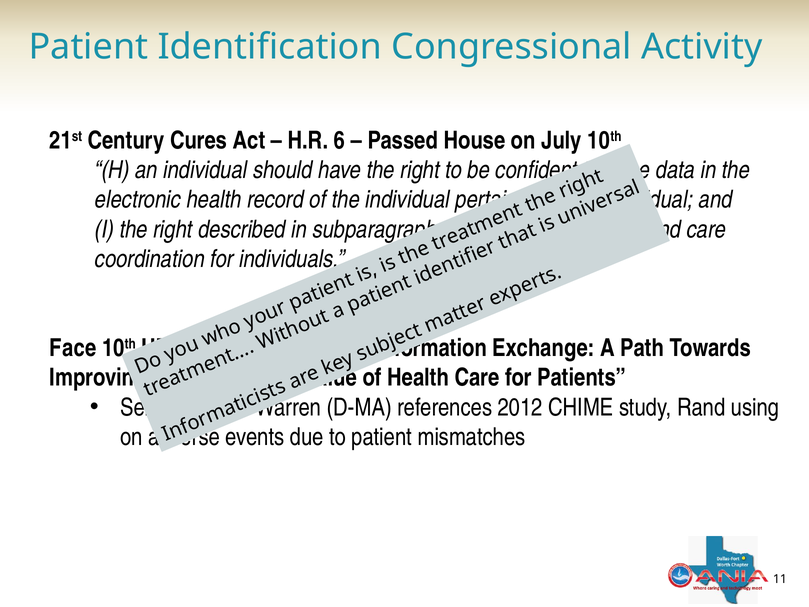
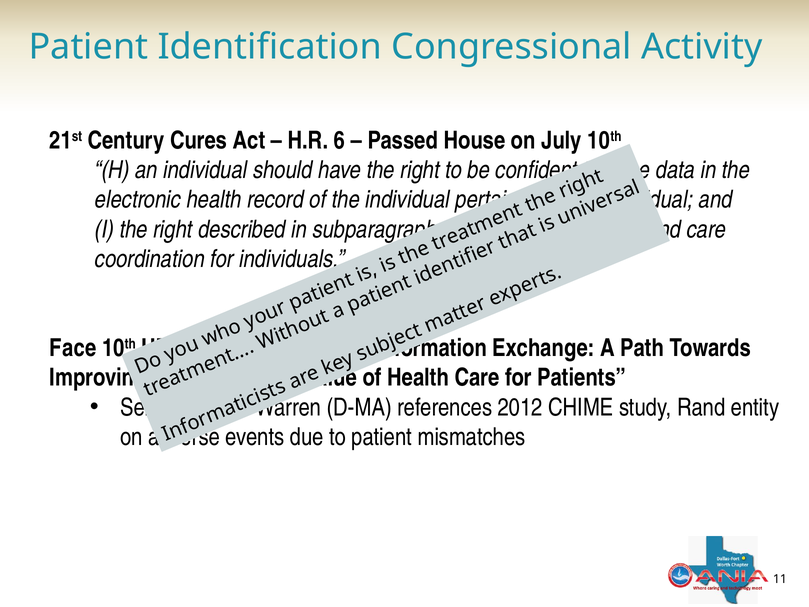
using: using -> entity
